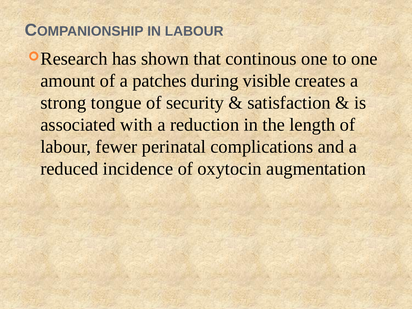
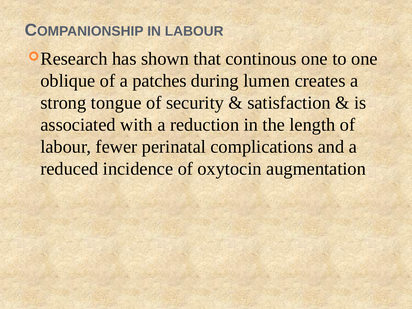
amount: amount -> oblique
visible: visible -> lumen
